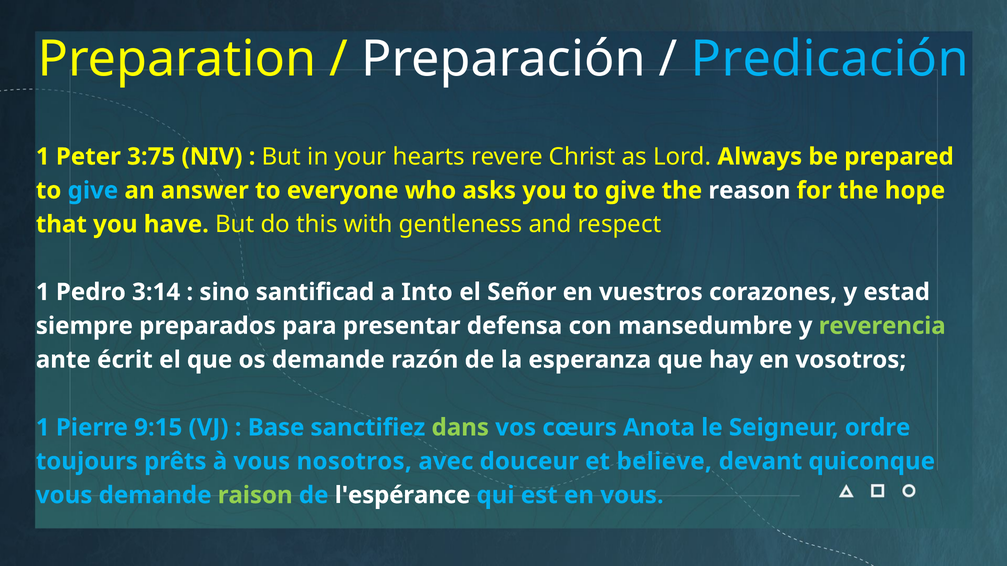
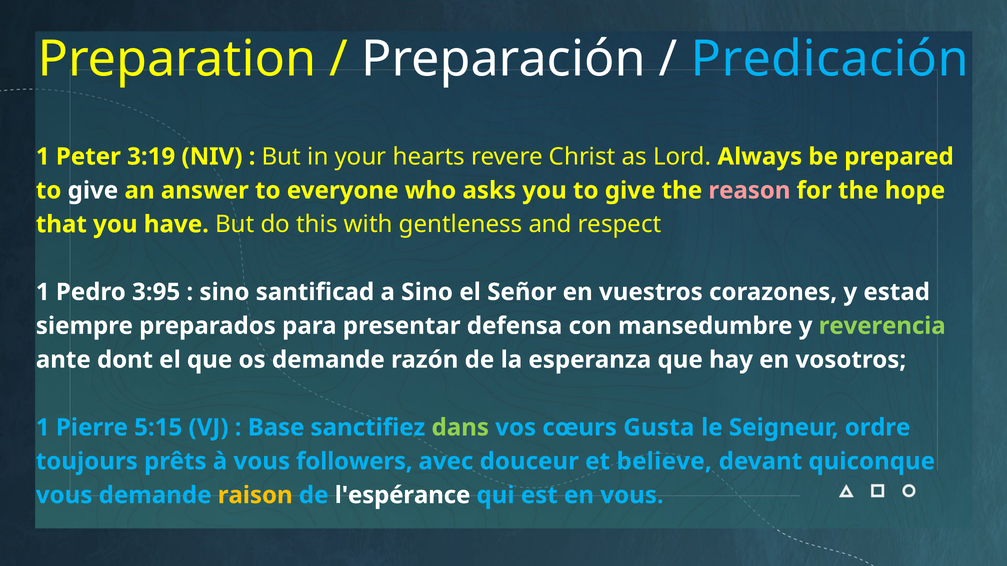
3:75: 3:75 -> 3:19
give at (93, 191) colour: light blue -> white
reason colour: white -> pink
3:14: 3:14 -> 3:95
a Into: Into -> Sino
écrit: écrit -> dont
9:15: 9:15 -> 5:15
Anota: Anota -> Gusta
nosotros: nosotros -> followers
raison colour: light green -> yellow
